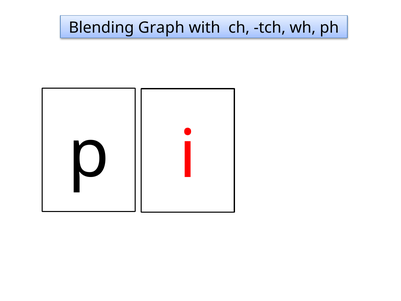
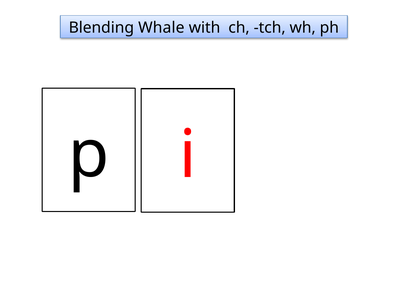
Graph: Graph -> Whale
